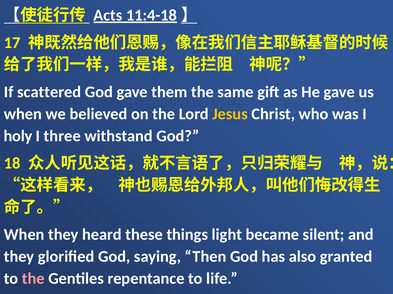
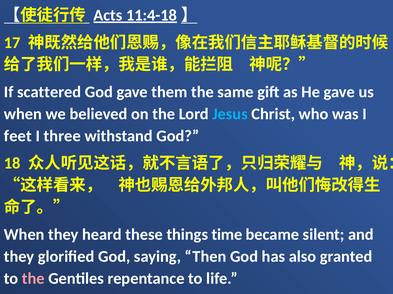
Jesus colour: yellow -> light blue
holy: holy -> feet
light: light -> time
